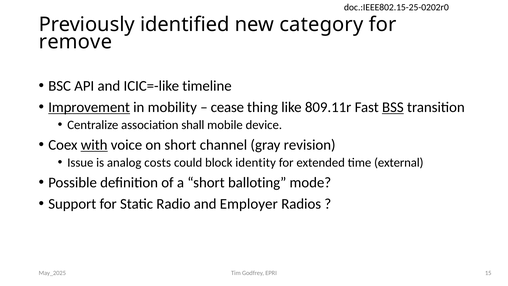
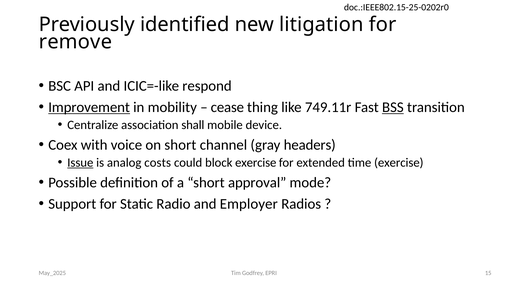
category: category -> litigation
timeline: timeline -> respond
809.11r: 809.11r -> 749.11r
with underline: present -> none
revision: revision -> headers
Issue underline: none -> present
block identity: identity -> exercise
time external: external -> exercise
balloting: balloting -> approval
